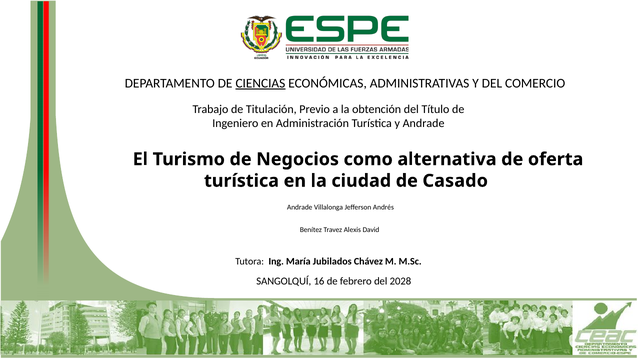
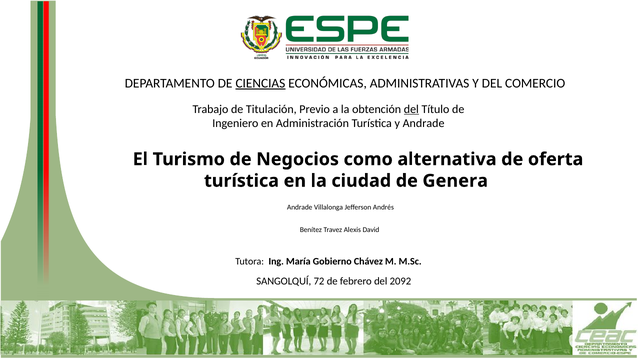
del at (411, 109) underline: none -> present
Casado: Casado -> Genera
Jubilados: Jubilados -> Gobierno
16: 16 -> 72
2028: 2028 -> 2092
